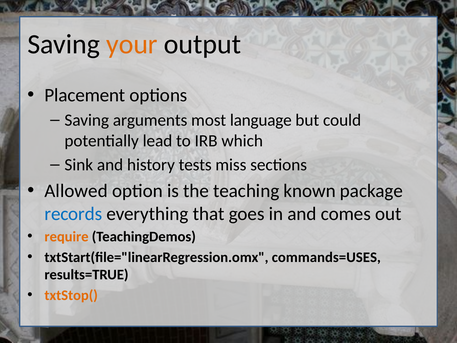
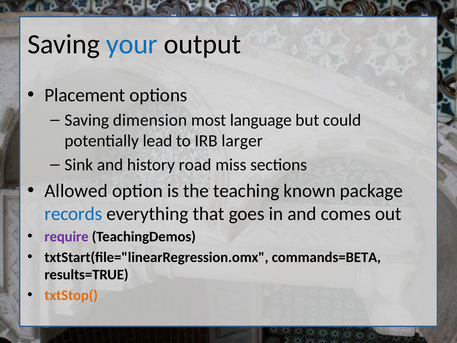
your colour: orange -> blue
arguments: arguments -> dimension
which: which -> larger
tests: tests -> road
require colour: orange -> purple
commands=USES: commands=USES -> commands=BETA
